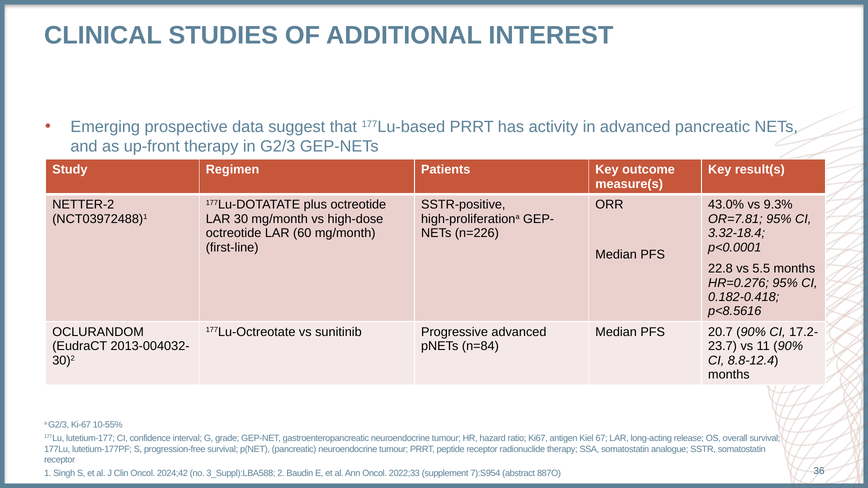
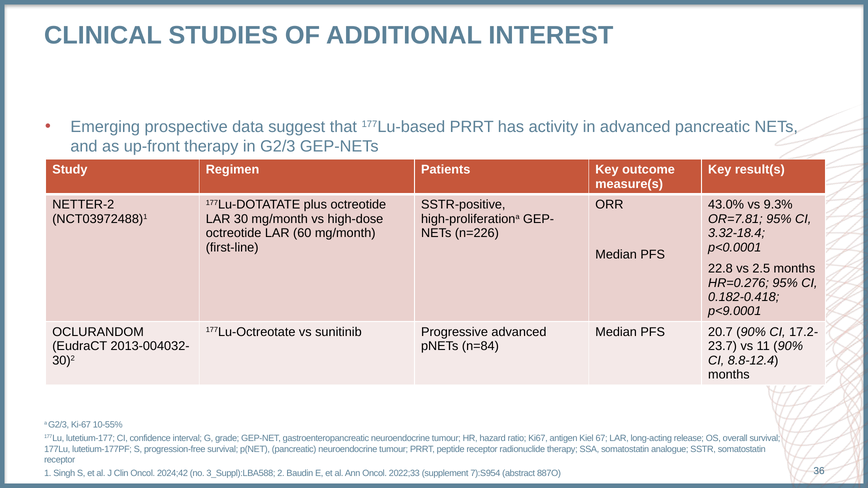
5.5: 5.5 -> 2.5
p<8.5616: p<8.5616 -> p<9.0001
